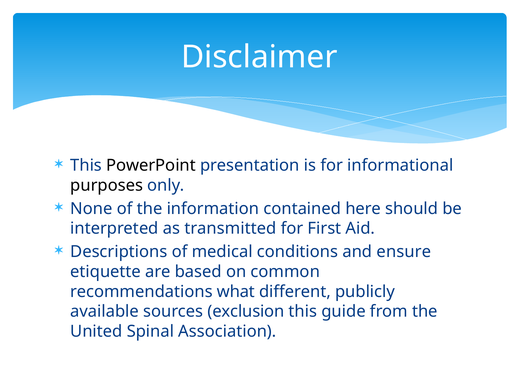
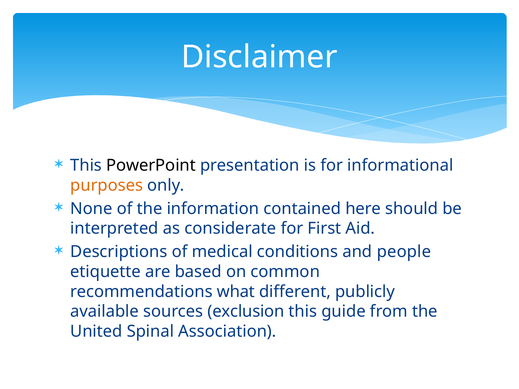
purposes colour: black -> orange
transmitted: transmitted -> considerate
ensure: ensure -> people
